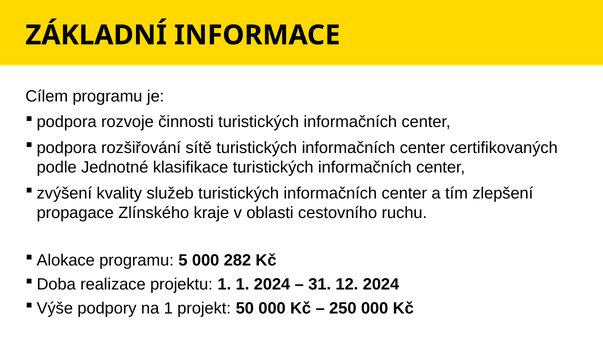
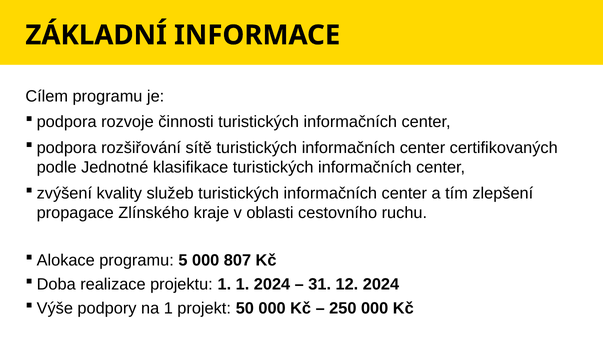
282: 282 -> 807
